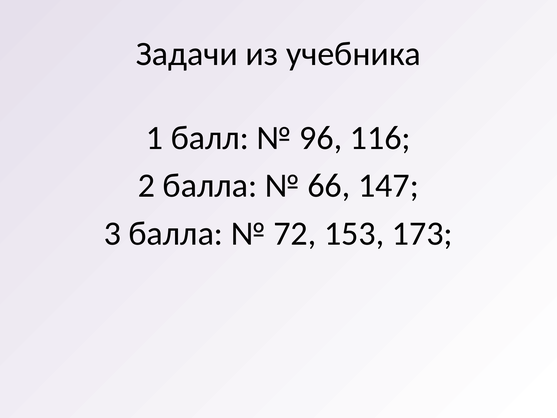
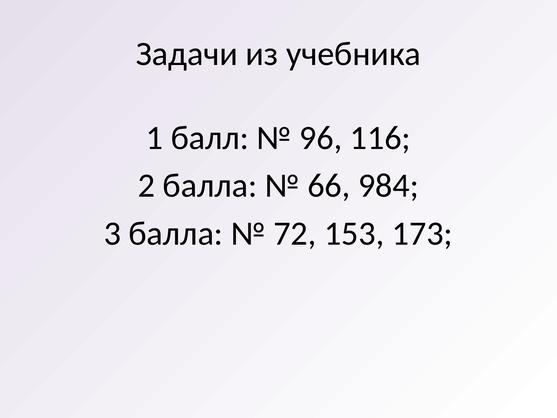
147: 147 -> 984
